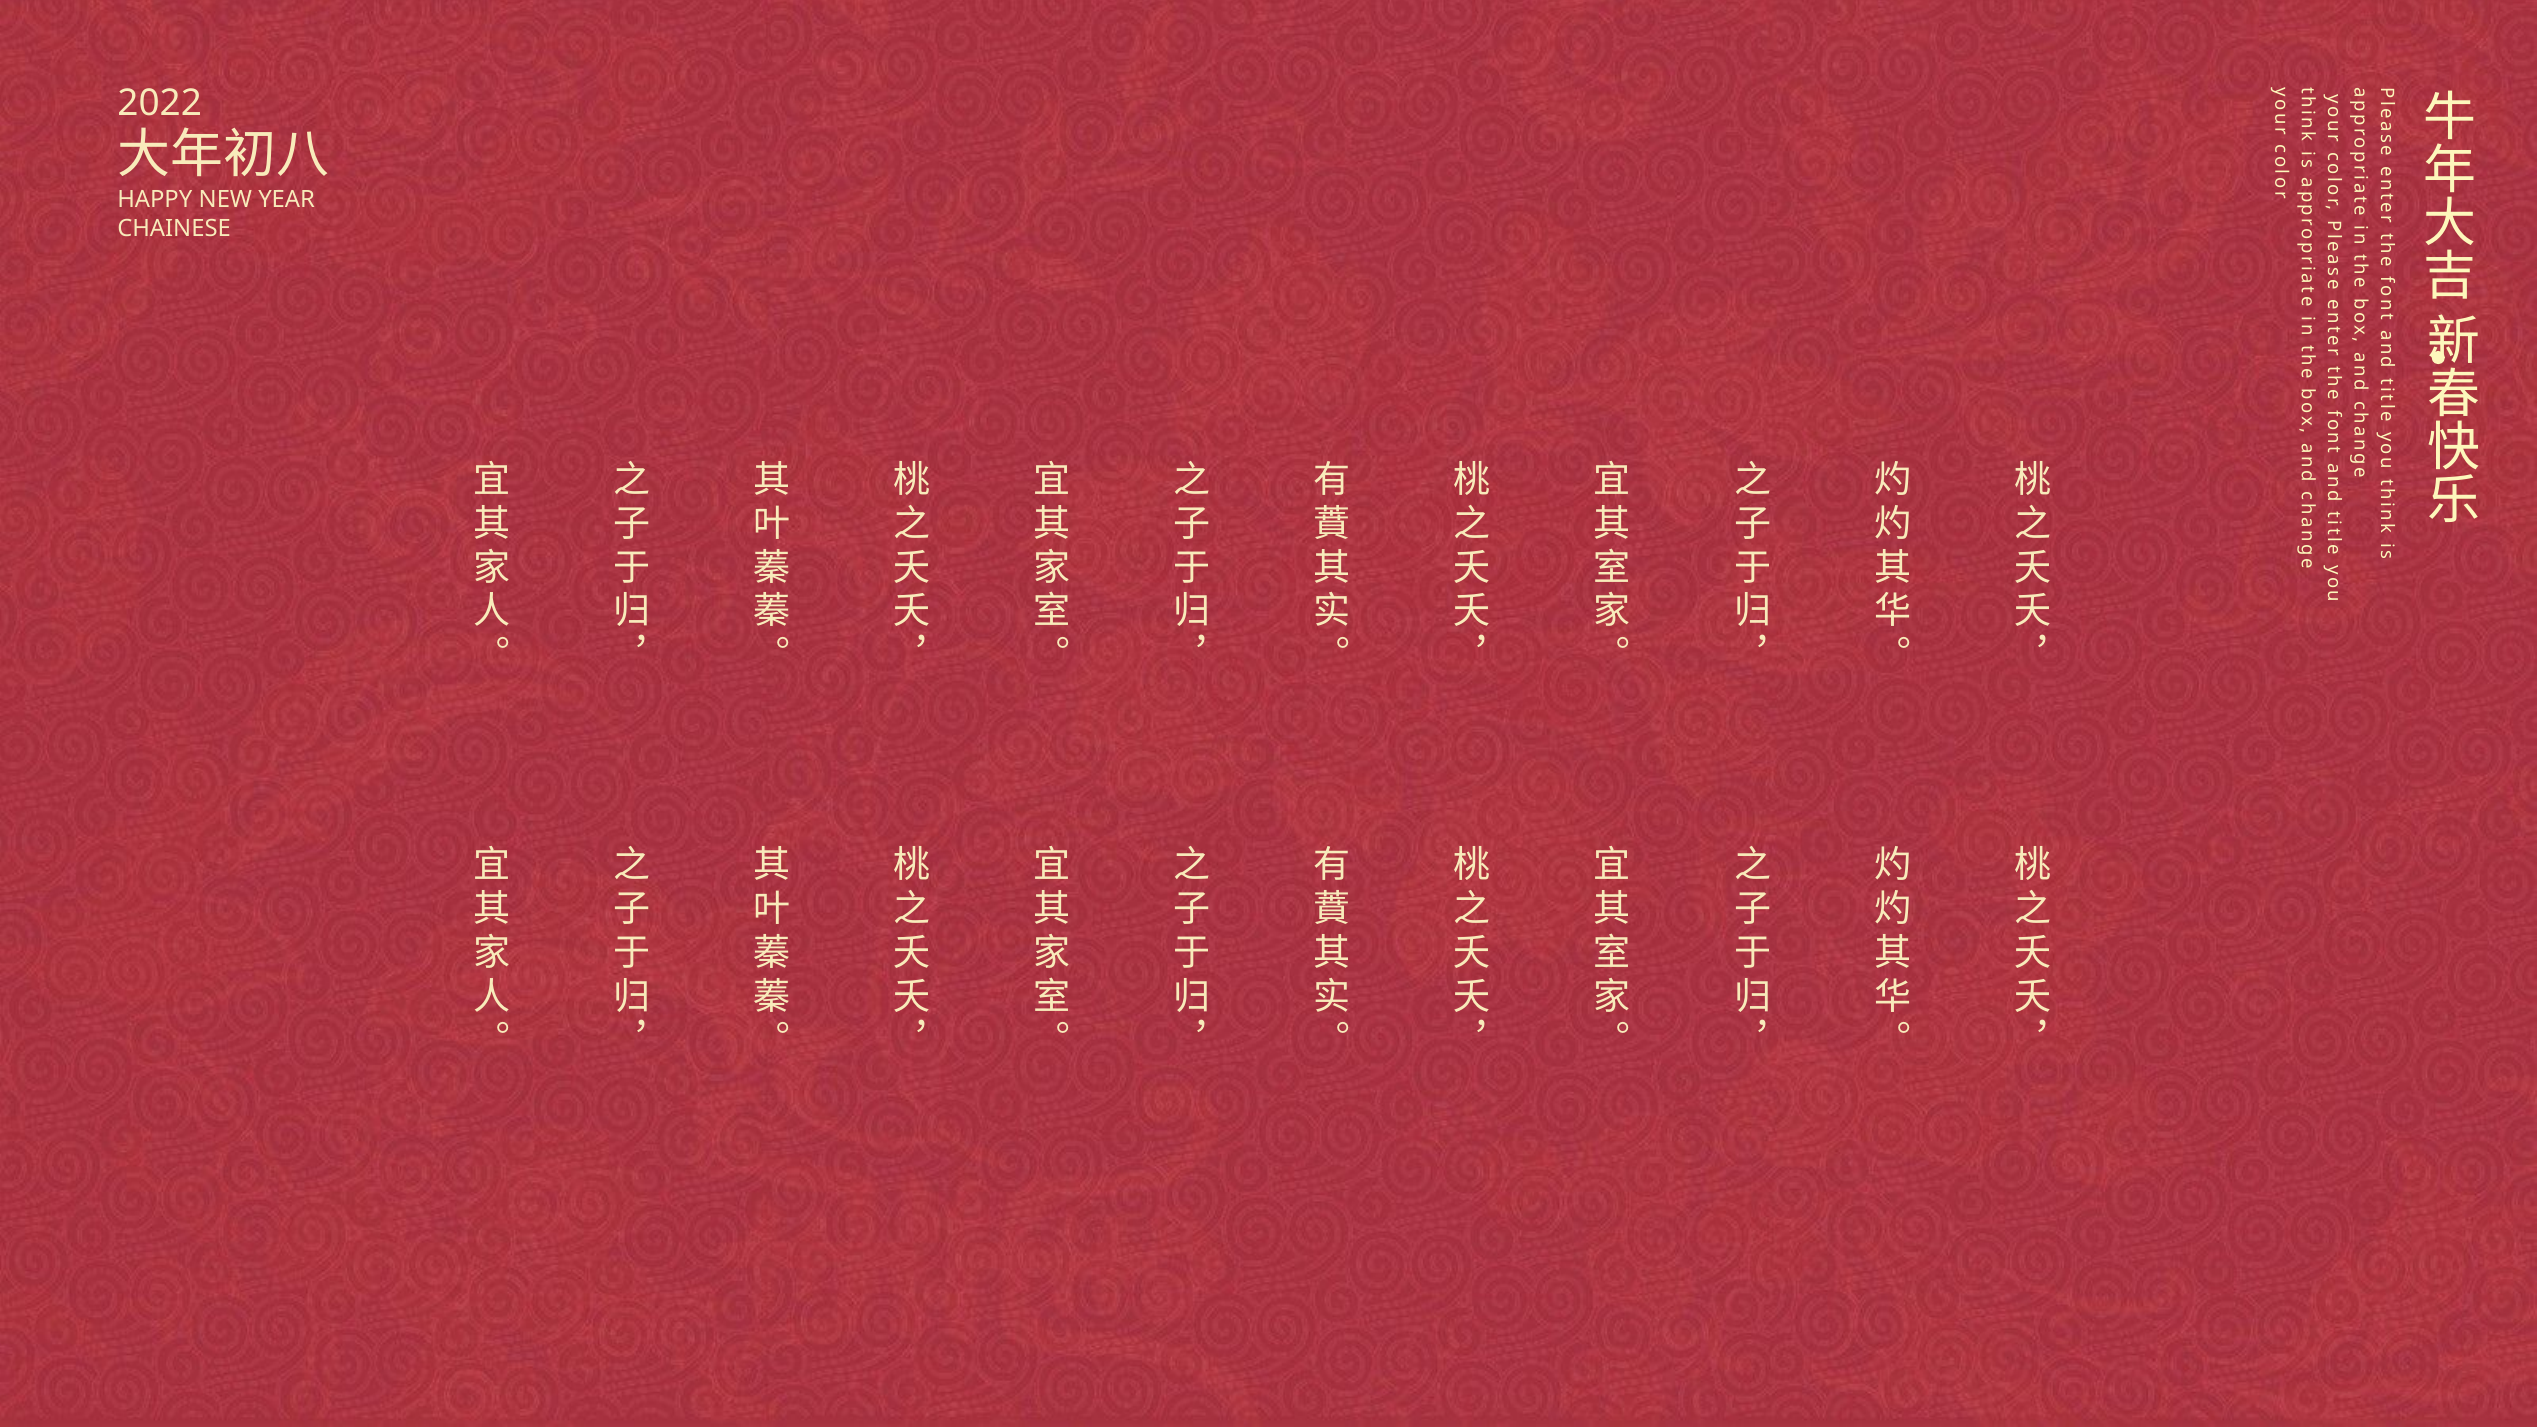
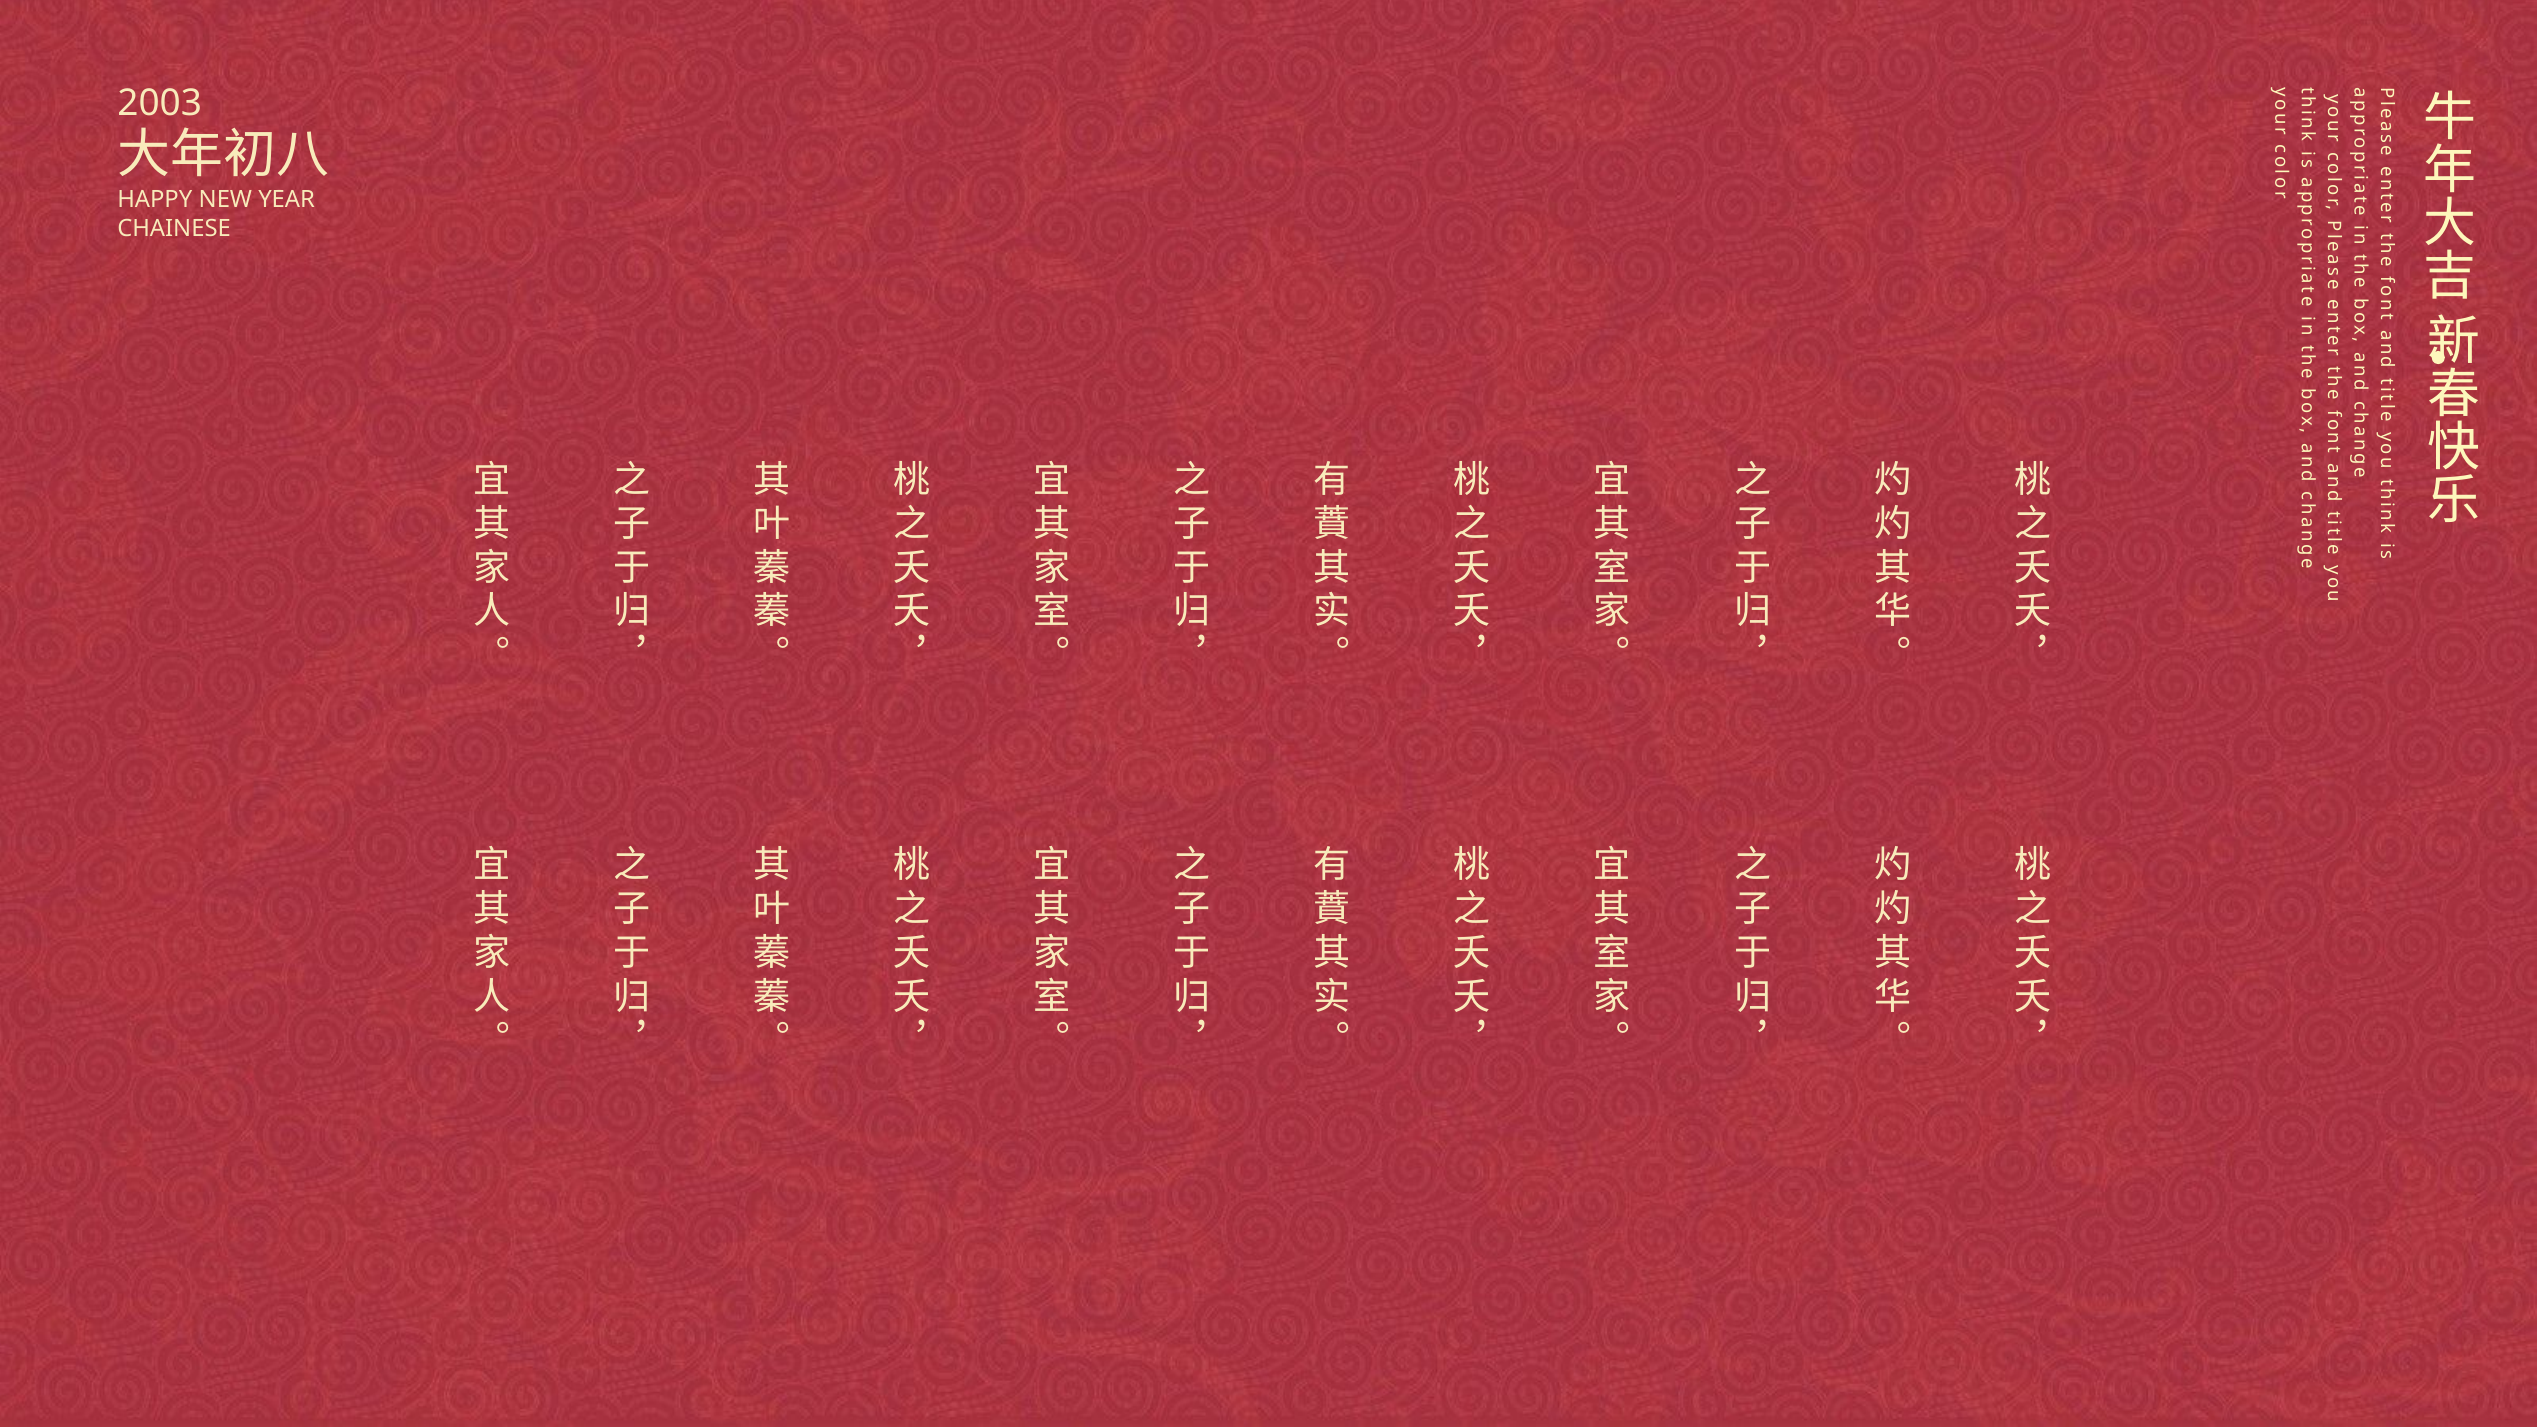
2022: 2022 -> 2003
